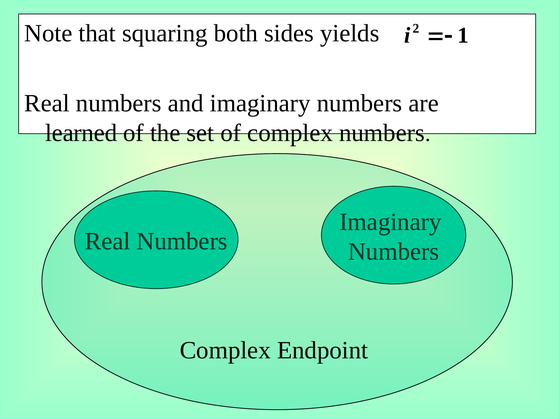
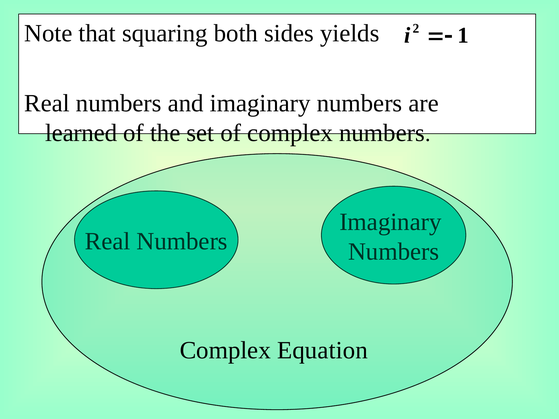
Endpoint: Endpoint -> Equation
